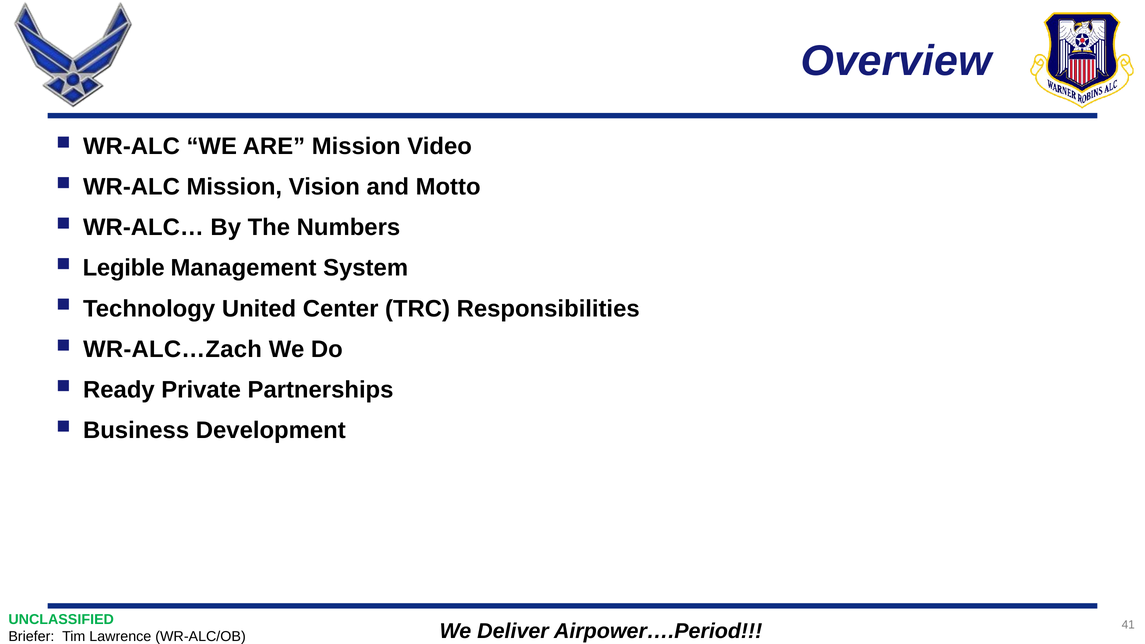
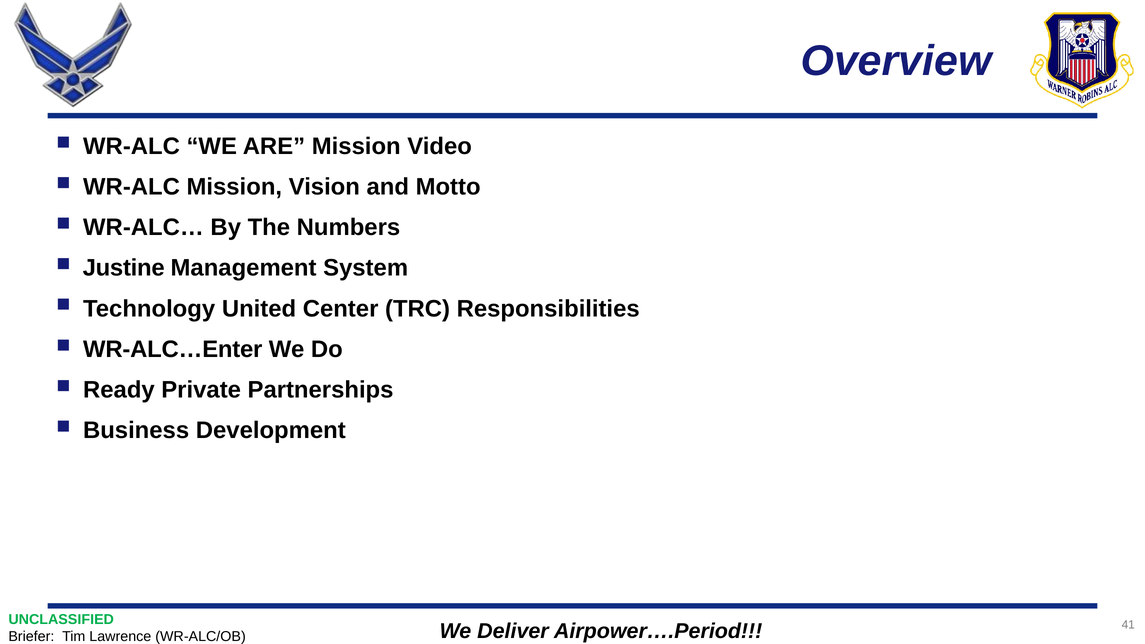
Legible: Legible -> Justine
WR-ALC…Zach: WR-ALC…Zach -> WR-ALC…Enter
